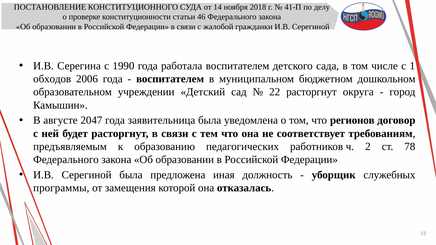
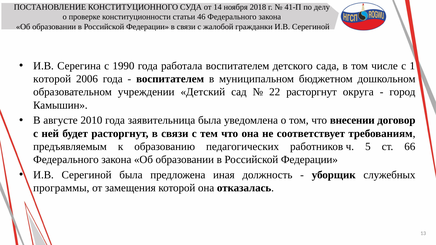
обходов at (52, 79): обходов -> которой
2047: 2047 -> 2010
регионов: регионов -> внесении
2: 2 -> 5
78: 78 -> 66
